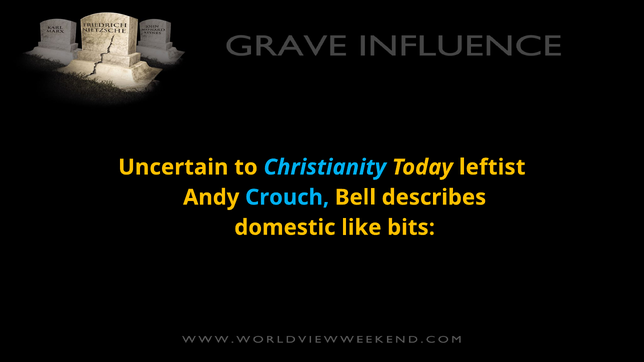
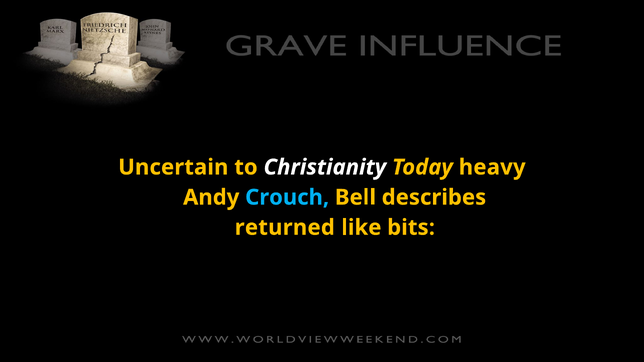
Christianity colour: light blue -> white
leftist: leftist -> heavy
domestic: domestic -> returned
